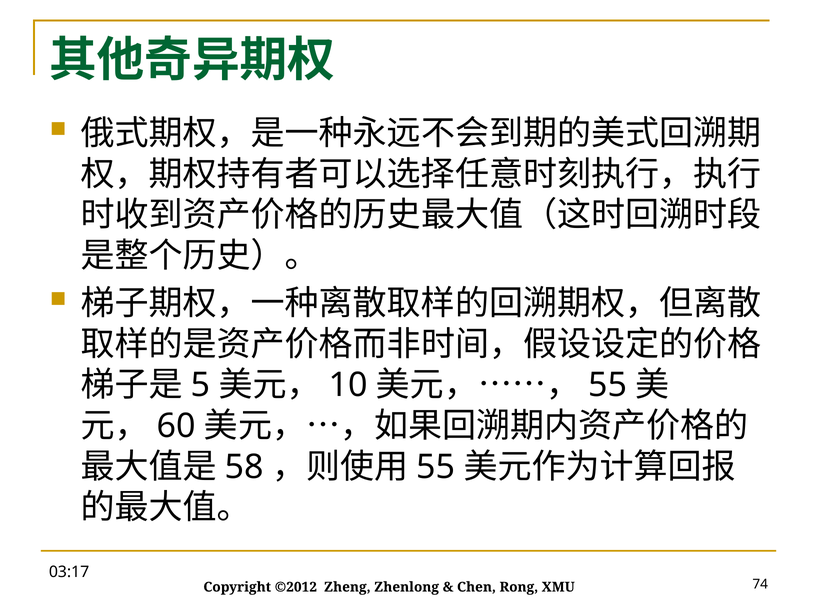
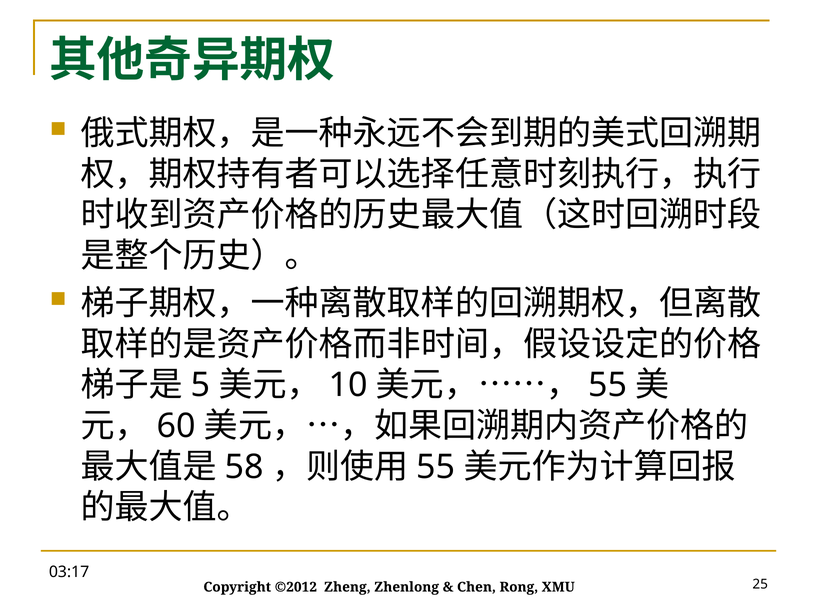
74: 74 -> 25
